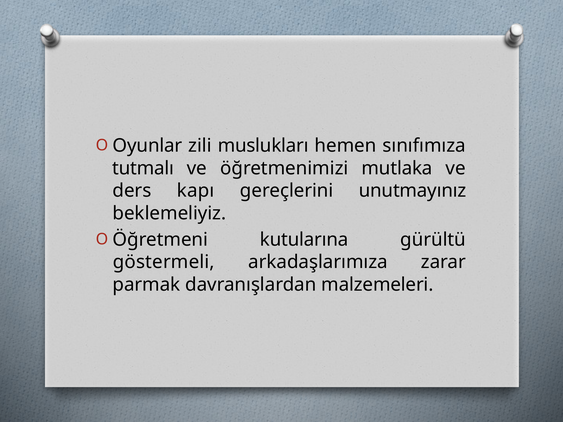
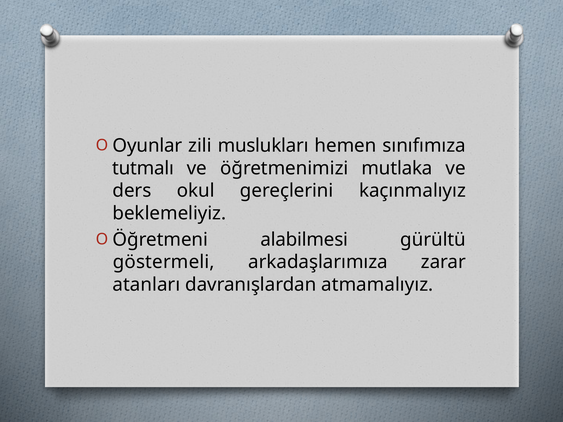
kapı: kapı -> okul
unutmayınız: unutmayınız -> kaçınmalıyız
kutularına: kutularına -> alabilmesi
parmak: parmak -> atanları
malzemeleri: malzemeleri -> atmamalıyız
